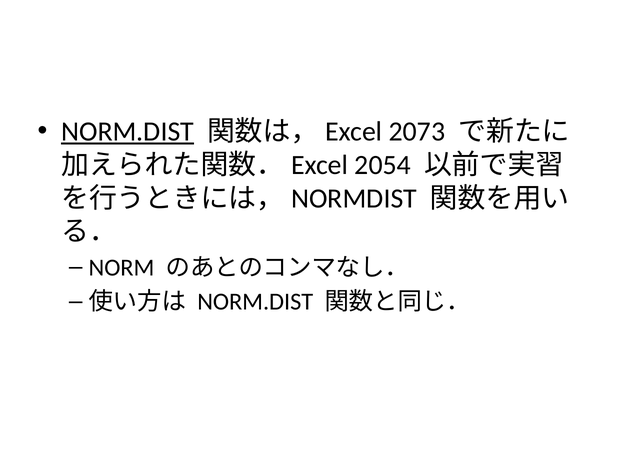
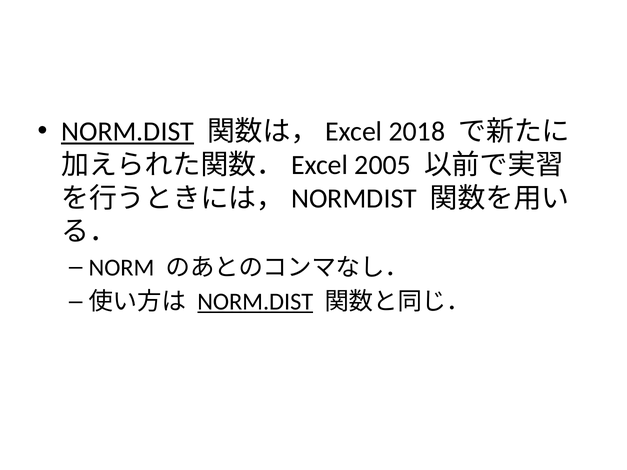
2073: 2073 -> 2018
2054: 2054 -> 2005
NORM.DIST at (255, 302) underline: none -> present
